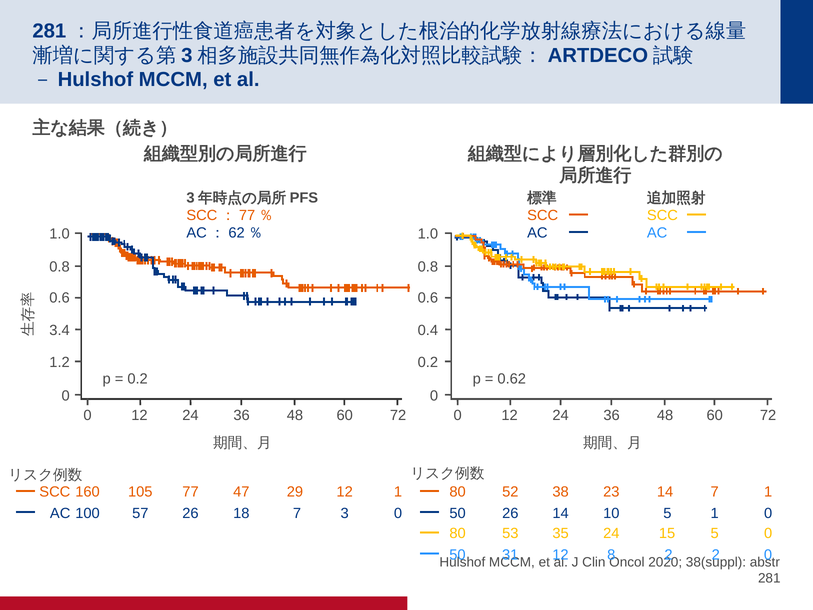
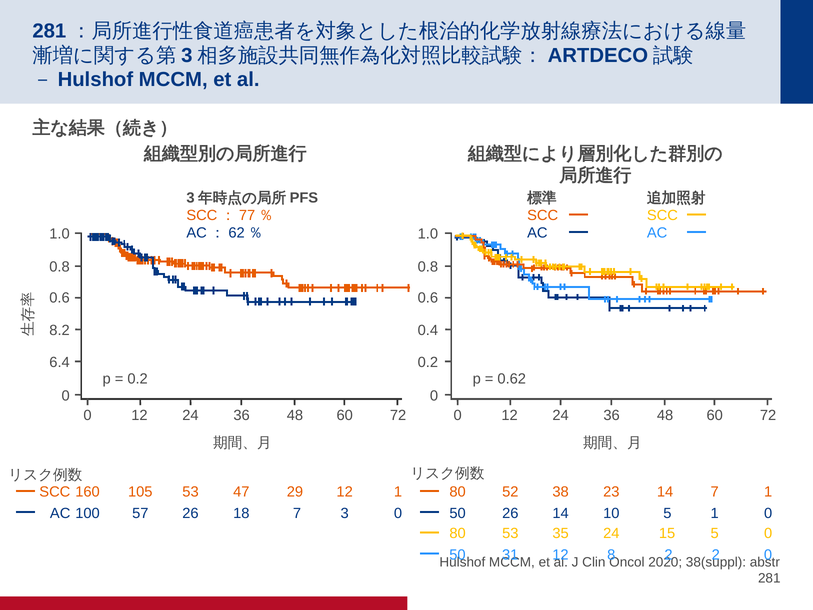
3.4: 3.4 -> 8.2
1.2: 1.2 -> 6.4
105 77: 77 -> 53
